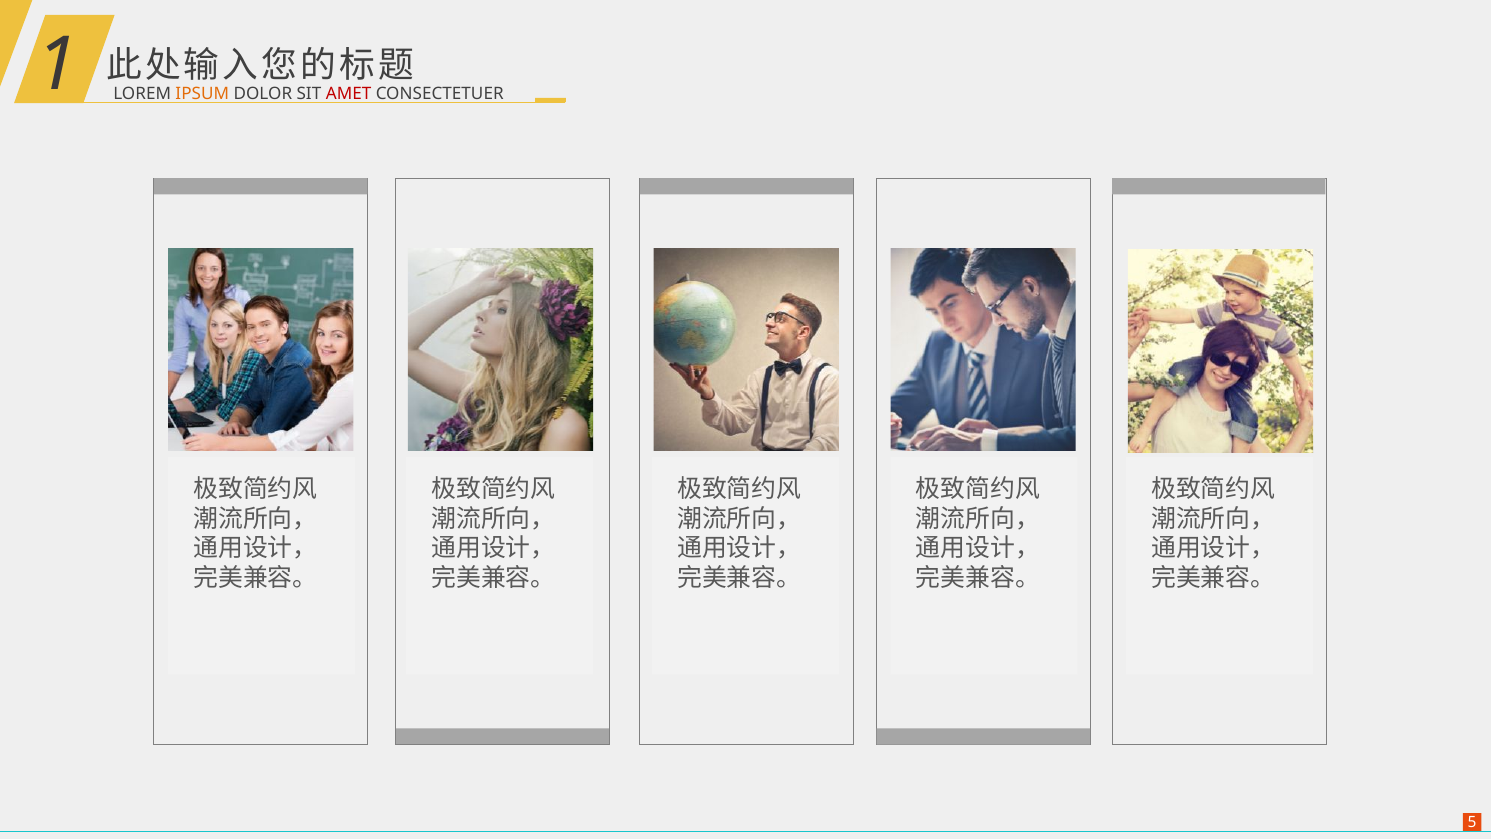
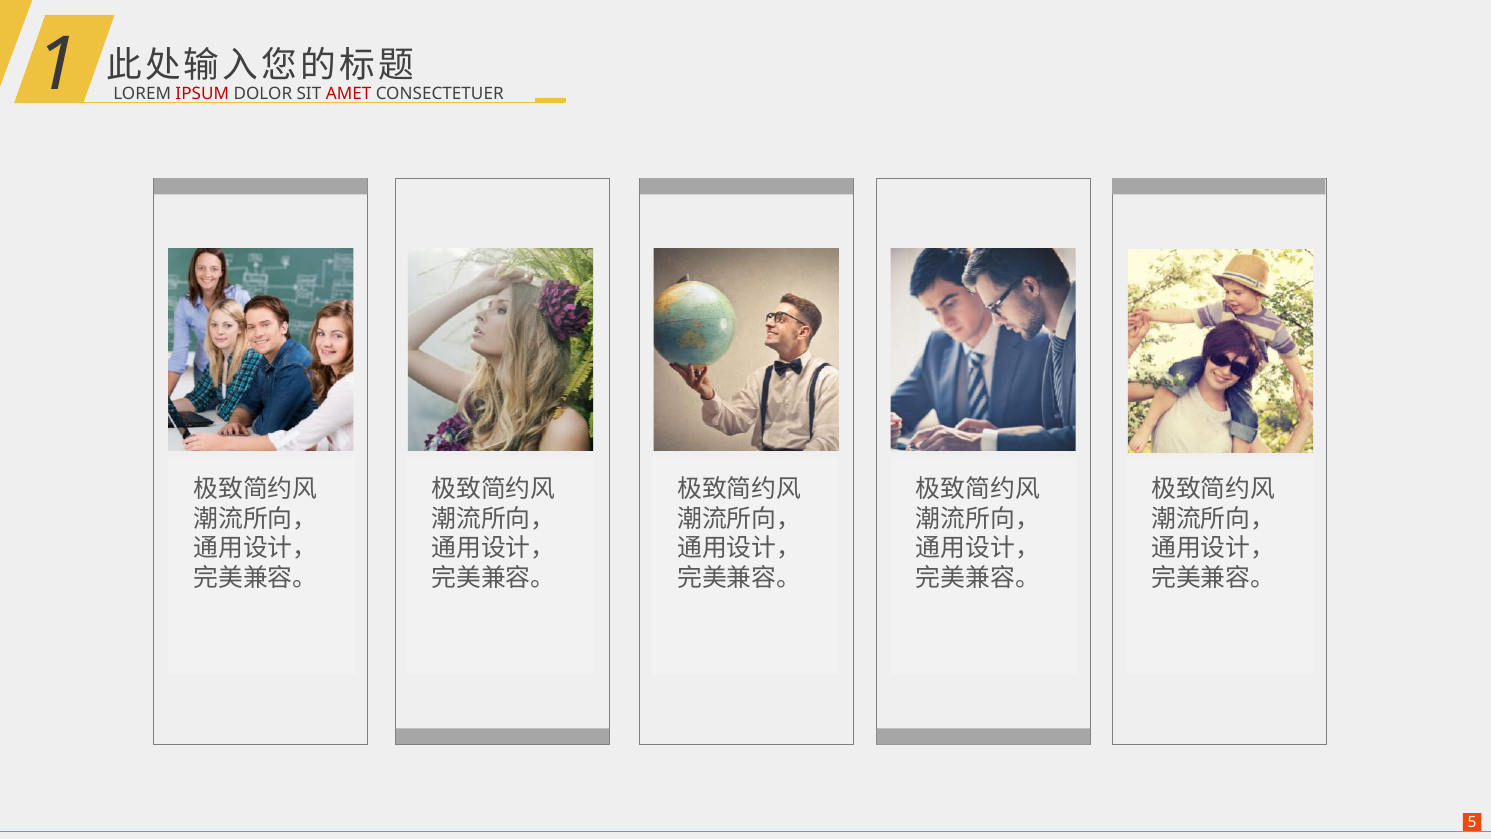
IPSUM colour: orange -> red
